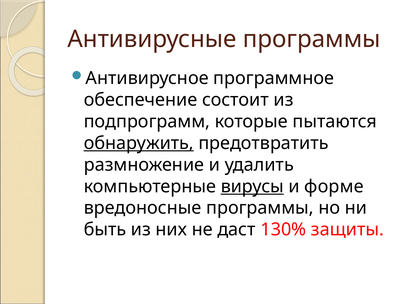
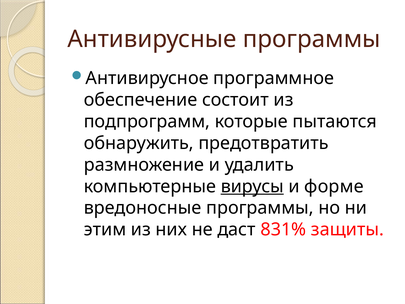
обнаружить underline: present -> none
быть: быть -> этим
130%: 130% -> 831%
